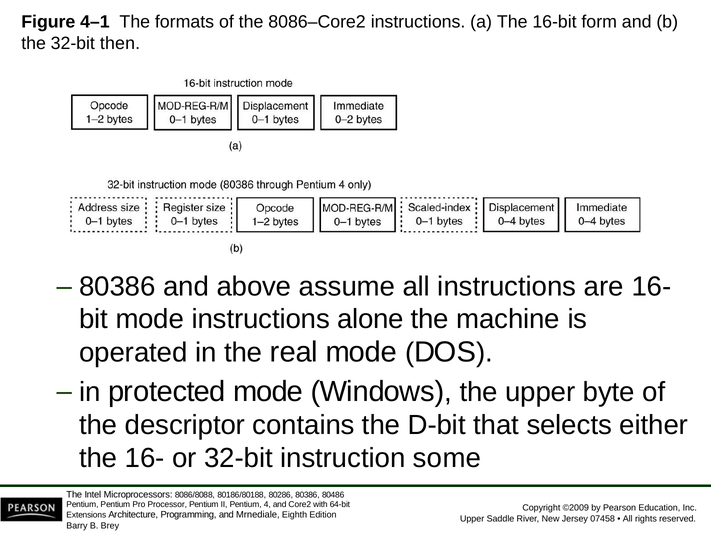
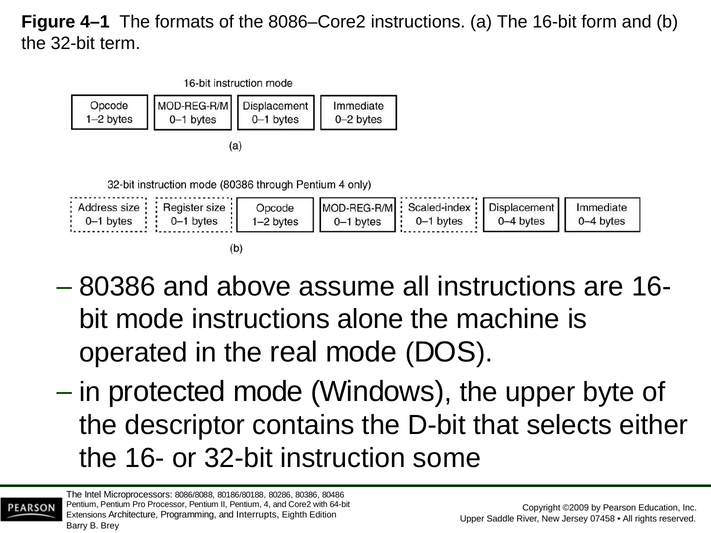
then: then -> term
Mrnediale: Mrnediale -> Interrupts
